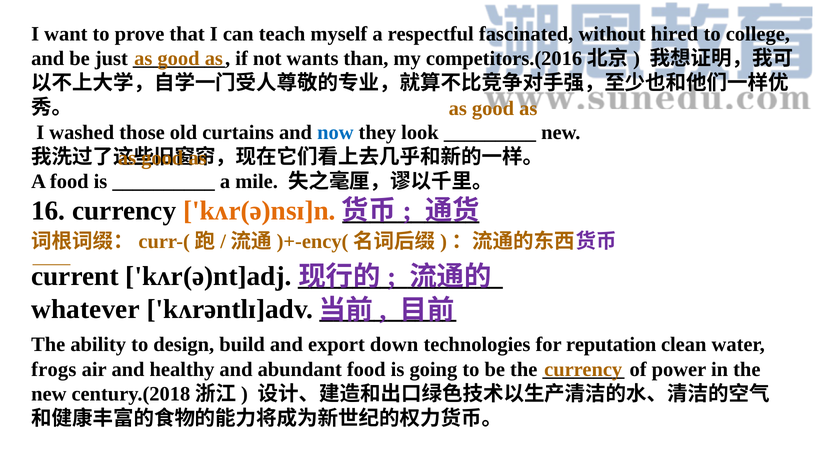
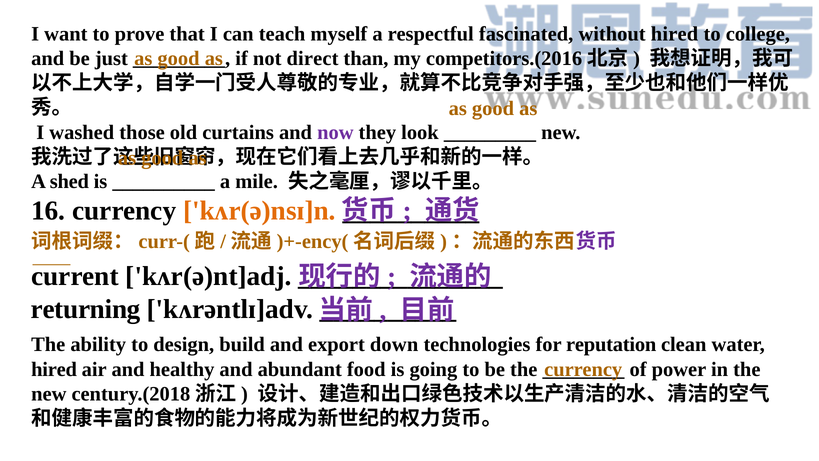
wants: wants -> direct
now colour: blue -> purple
A food: food -> shed
whatever: whatever -> returning
frogs at (54, 369): frogs -> hired
